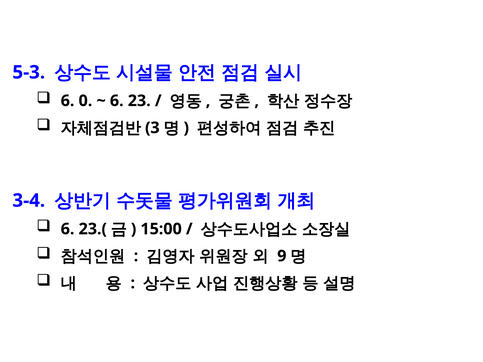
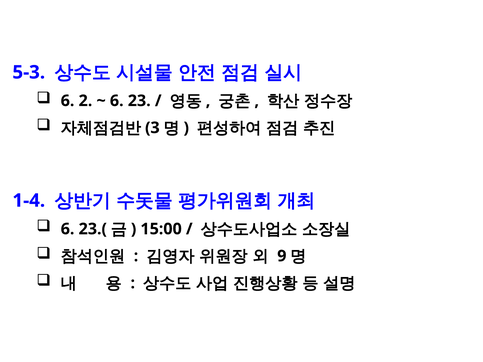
0: 0 -> 2
3-4: 3-4 -> 1-4
